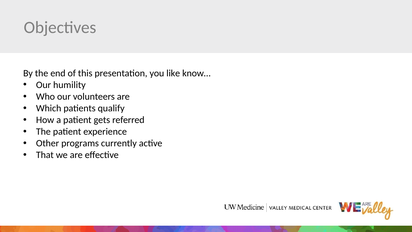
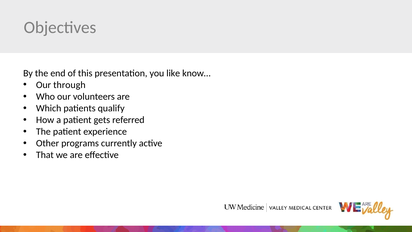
humility: humility -> through
